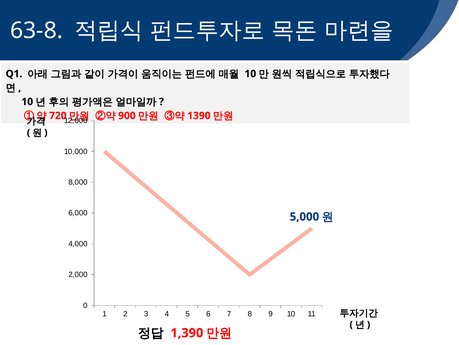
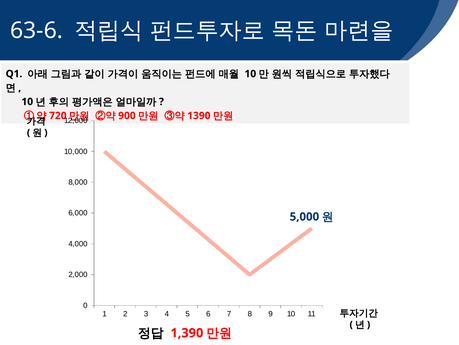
63-8: 63-8 -> 63-6
